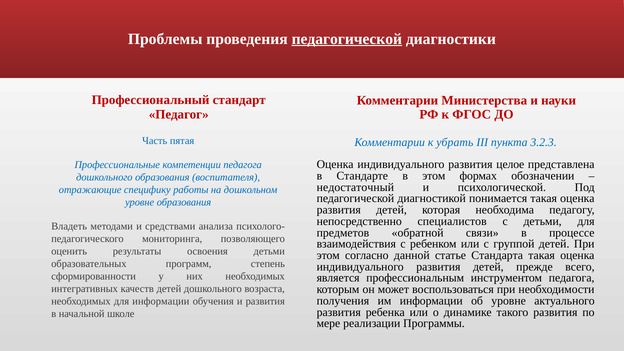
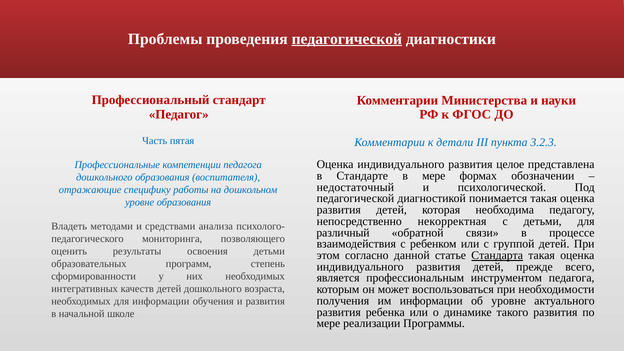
убрать: убрать -> детали
в этом: этом -> мере
специалистов: специалистов -> некорректная
предметов: предметов -> различный
Стандарта underline: none -> present
